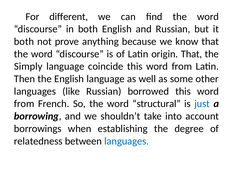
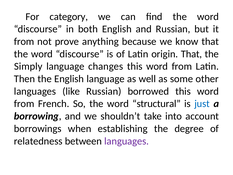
different: different -> category
both at (24, 41): both -> from
coincide: coincide -> changes
languages at (127, 141) colour: blue -> purple
